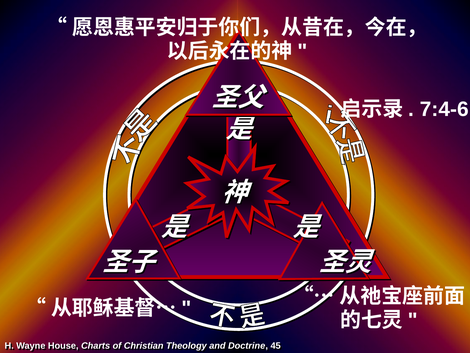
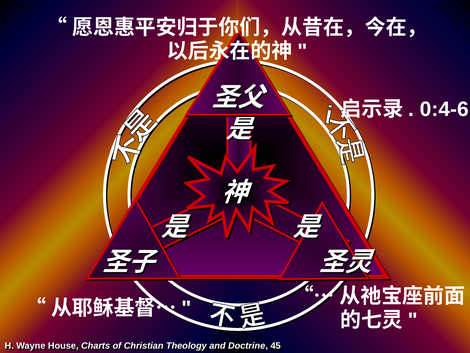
7:4-6: 7:4-6 -> 0:4-6
